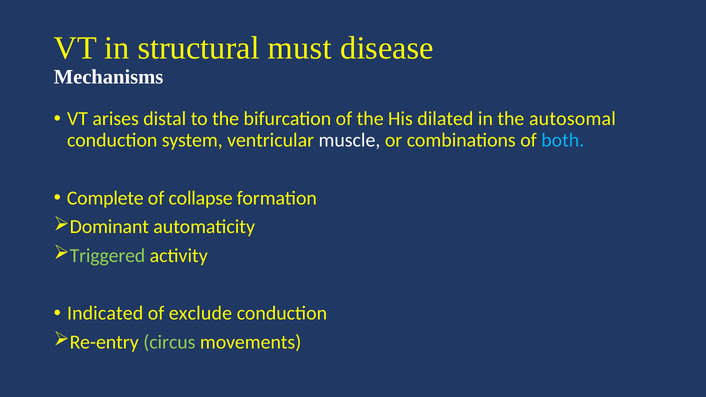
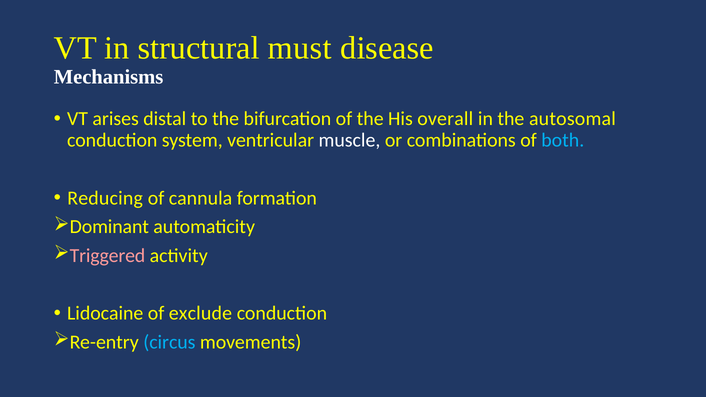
dilated: dilated -> overall
Complete: Complete -> Reducing
collapse: collapse -> cannula
Triggered colour: light green -> pink
Indicated: Indicated -> Lidocaine
circus colour: light green -> light blue
